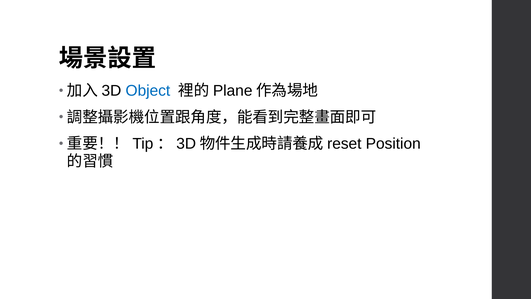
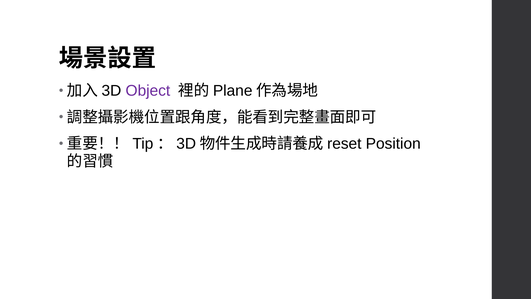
Object colour: blue -> purple
